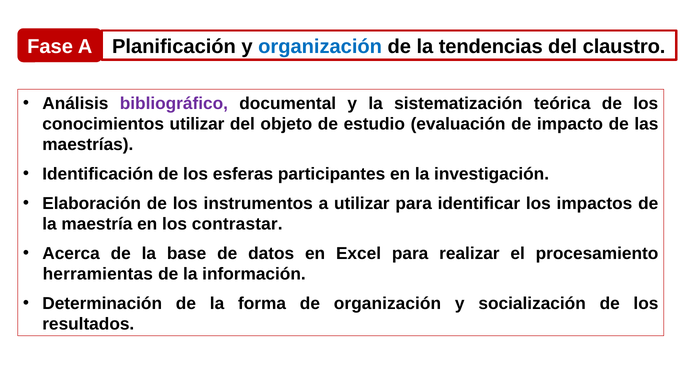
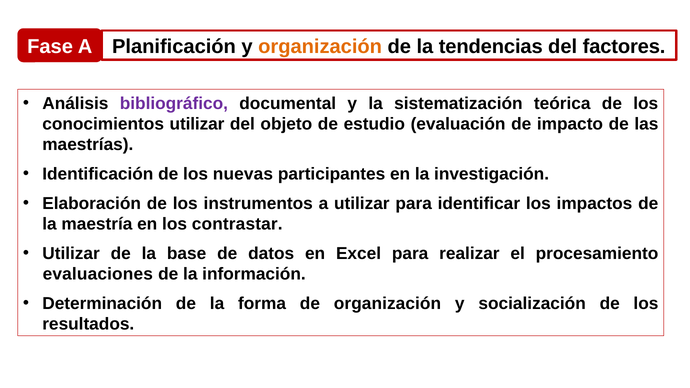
organización at (320, 46) colour: blue -> orange
claustro: claustro -> factores
esferas: esferas -> nuevas
Acerca at (71, 253): Acerca -> Utilizar
herramientas: herramientas -> evaluaciones
